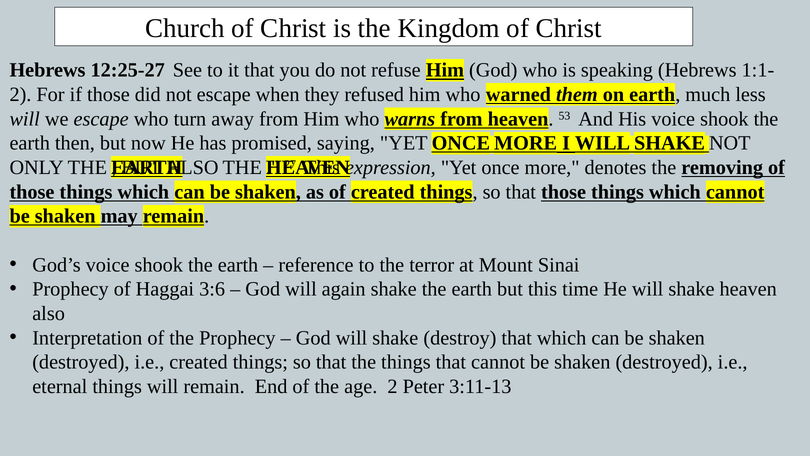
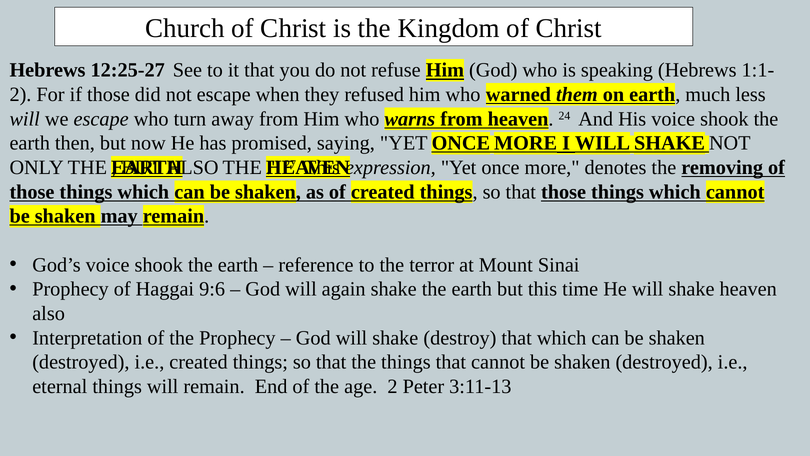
53: 53 -> 24
3:6: 3:6 -> 9:6
